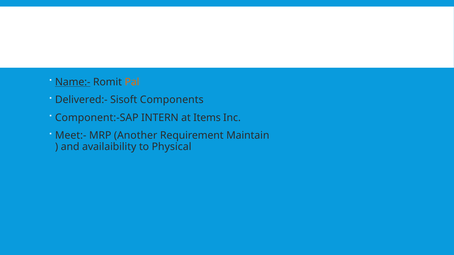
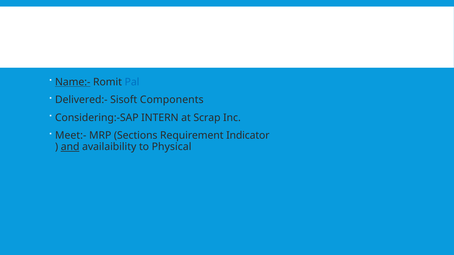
Pal colour: orange -> blue
Component:-SAP: Component:-SAP -> Considering:-SAP
Items: Items -> Scrap
Another: Another -> Sections
Maintain: Maintain -> Indicator
and underline: none -> present
